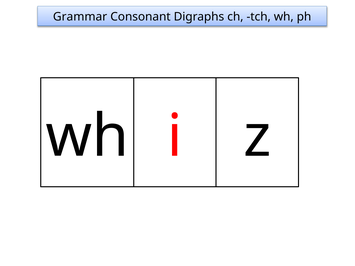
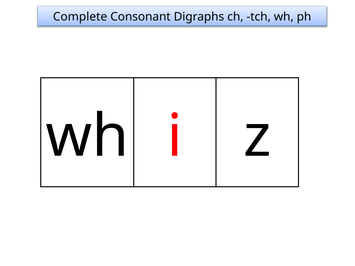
Grammar: Grammar -> Complete
